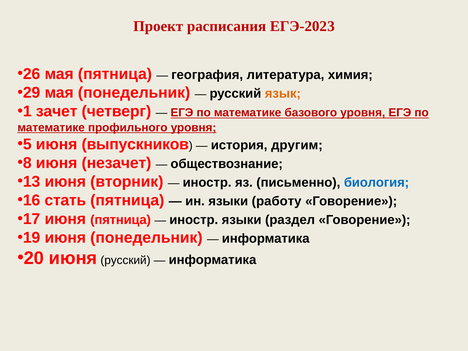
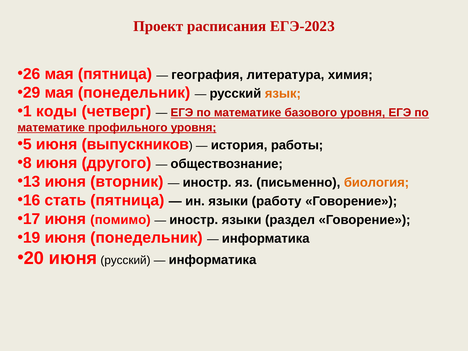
зачет: зачет -> коды
другим: другим -> работы
незачет: незачет -> другого
биология colour: blue -> orange
июня пятница: пятница -> помимо
